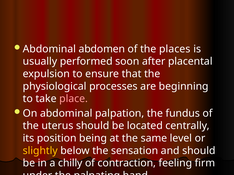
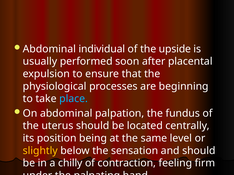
abdomen: abdomen -> individual
places: places -> upside
place colour: pink -> light blue
